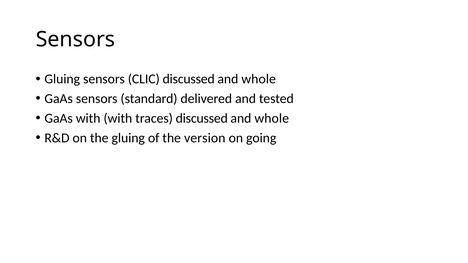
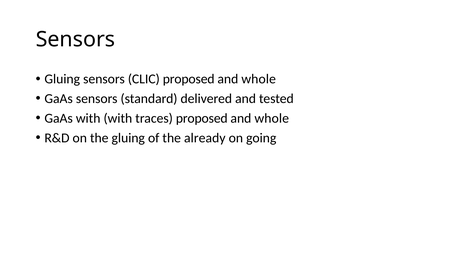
CLIC discussed: discussed -> proposed
traces discussed: discussed -> proposed
version: version -> already
